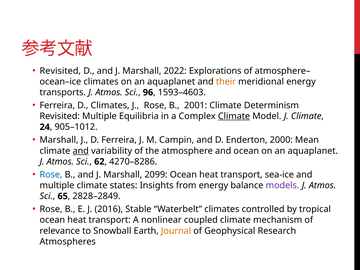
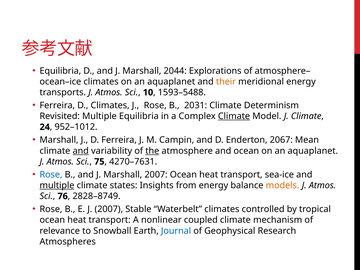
Revisited at (60, 71): Revisited -> Equilibria
2022: 2022 -> 2044
96: 96 -> 10
1593–4603: 1593–4603 -> 1593–5488
2001: 2001 -> 2031
905–1012: 905–1012 -> 952–1012
2000: 2000 -> 2067
the underline: none -> present
62: 62 -> 75
4270–8286: 4270–8286 -> 4270–7631
Marshall 2099: 2099 -> 2007
multiple at (57, 185) underline: none -> present
models colour: purple -> orange
65: 65 -> 76
2828–2849: 2828–2849 -> 2828–8749
J 2016: 2016 -> 2007
Journal colour: orange -> blue
